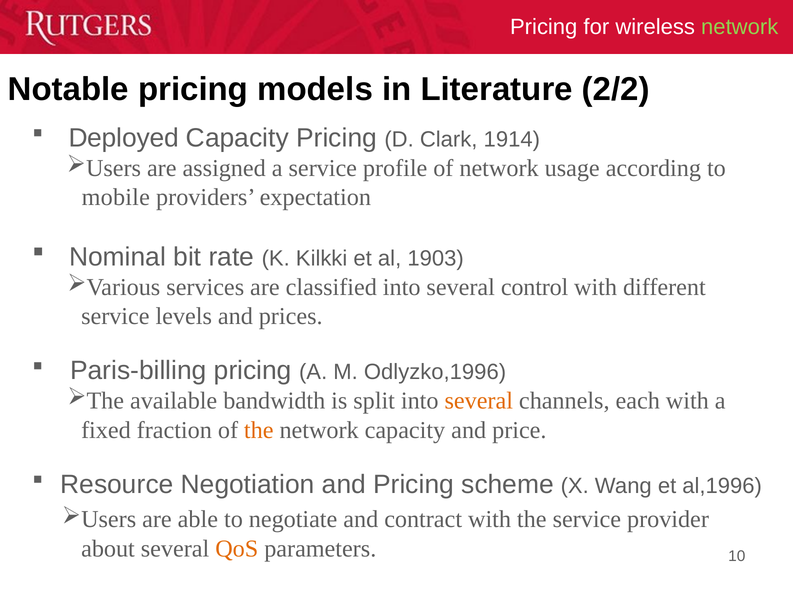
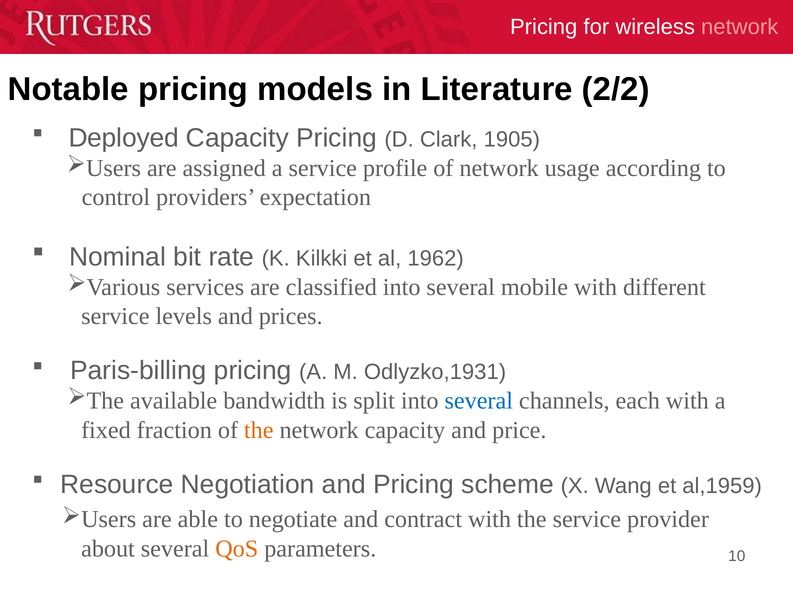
network at (740, 27) colour: light green -> pink
1914: 1914 -> 1905
mobile: mobile -> control
1903: 1903 -> 1962
control: control -> mobile
Odlyzko,1996: Odlyzko,1996 -> Odlyzko,1931
several at (479, 401) colour: orange -> blue
al,1996: al,1996 -> al,1959
